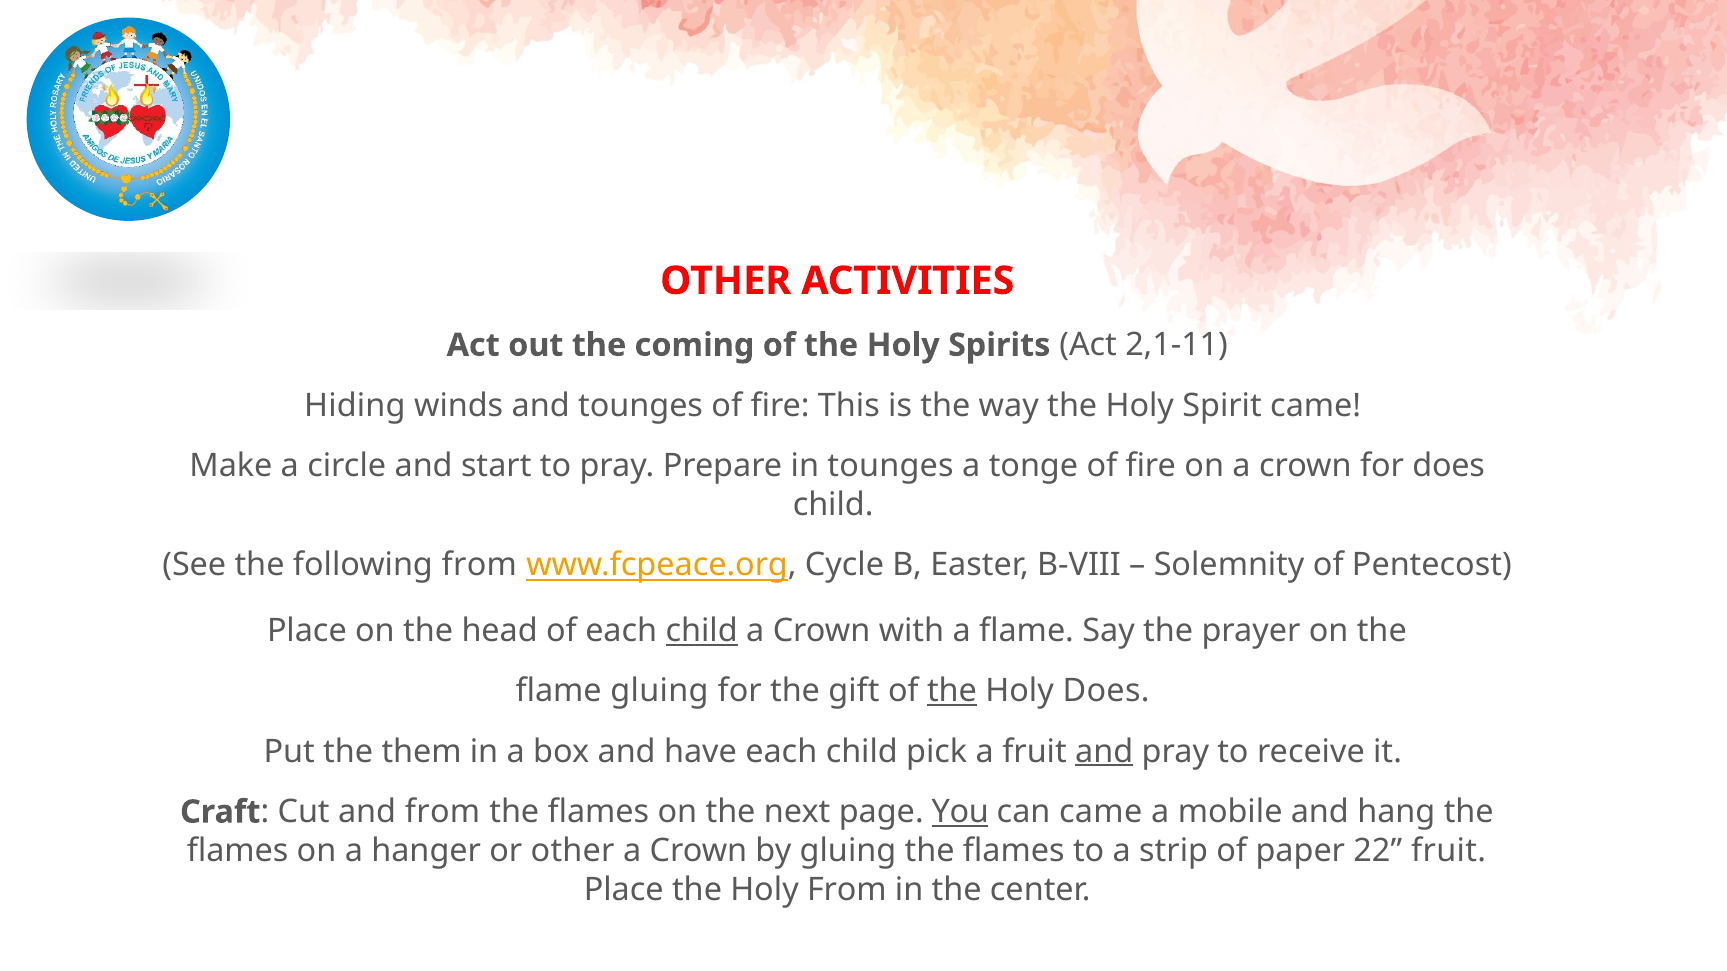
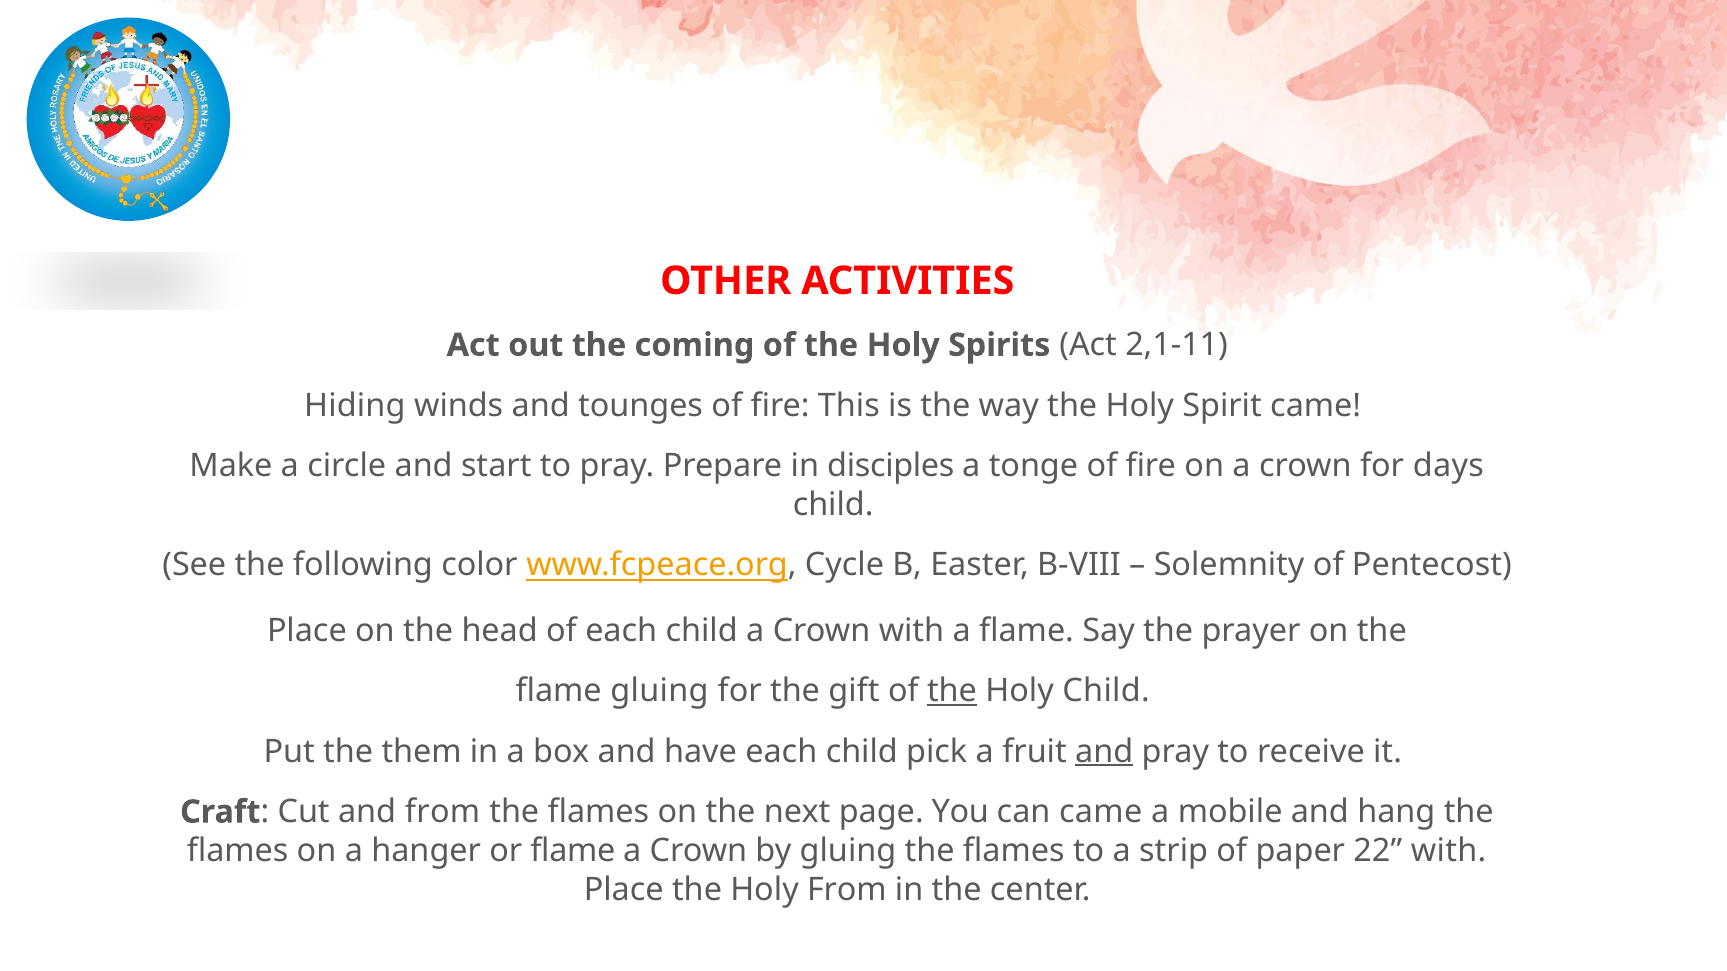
in tounges: tounges -> disciples
for does: does -> days
following from: from -> color
child at (702, 631) underline: present -> none
Holy Does: Does -> Child
You underline: present -> none
or other: other -> flame
22 fruit: fruit -> with
